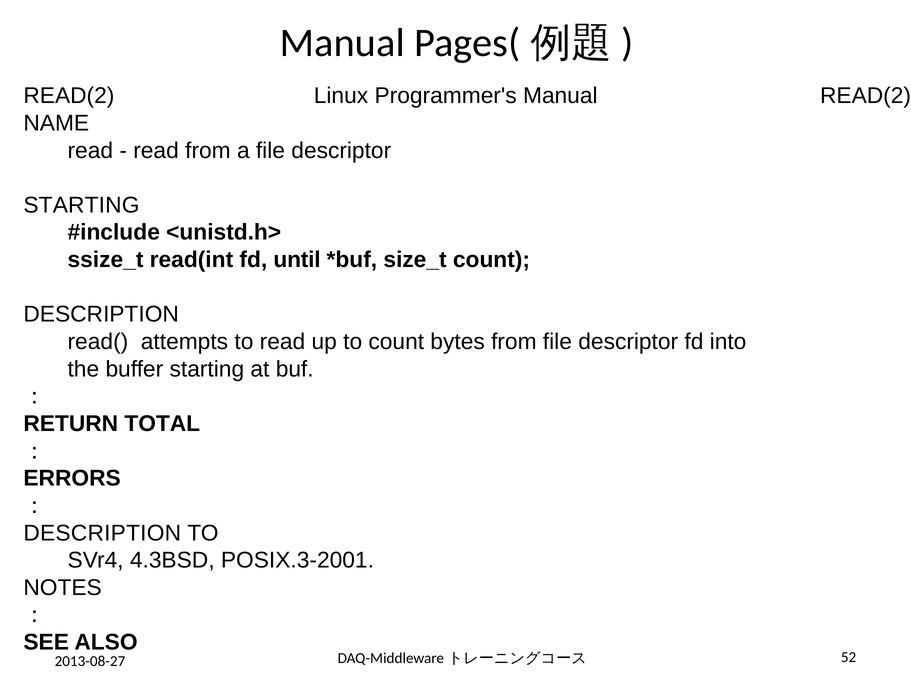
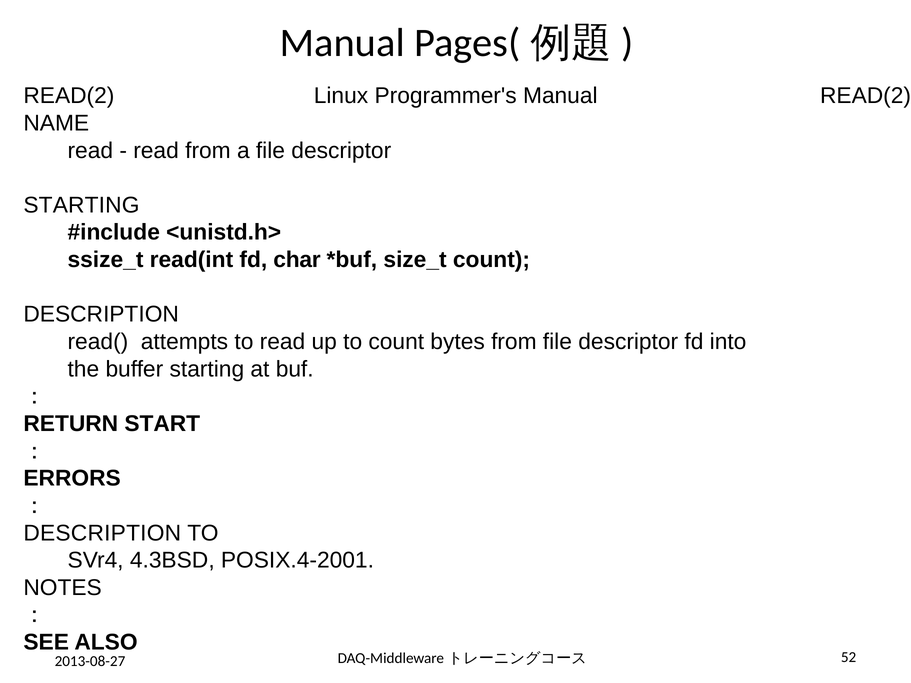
until: until -> char
TOTAL: TOTAL -> START
POSIX.3-2001: POSIX.3-2001 -> POSIX.4-2001
